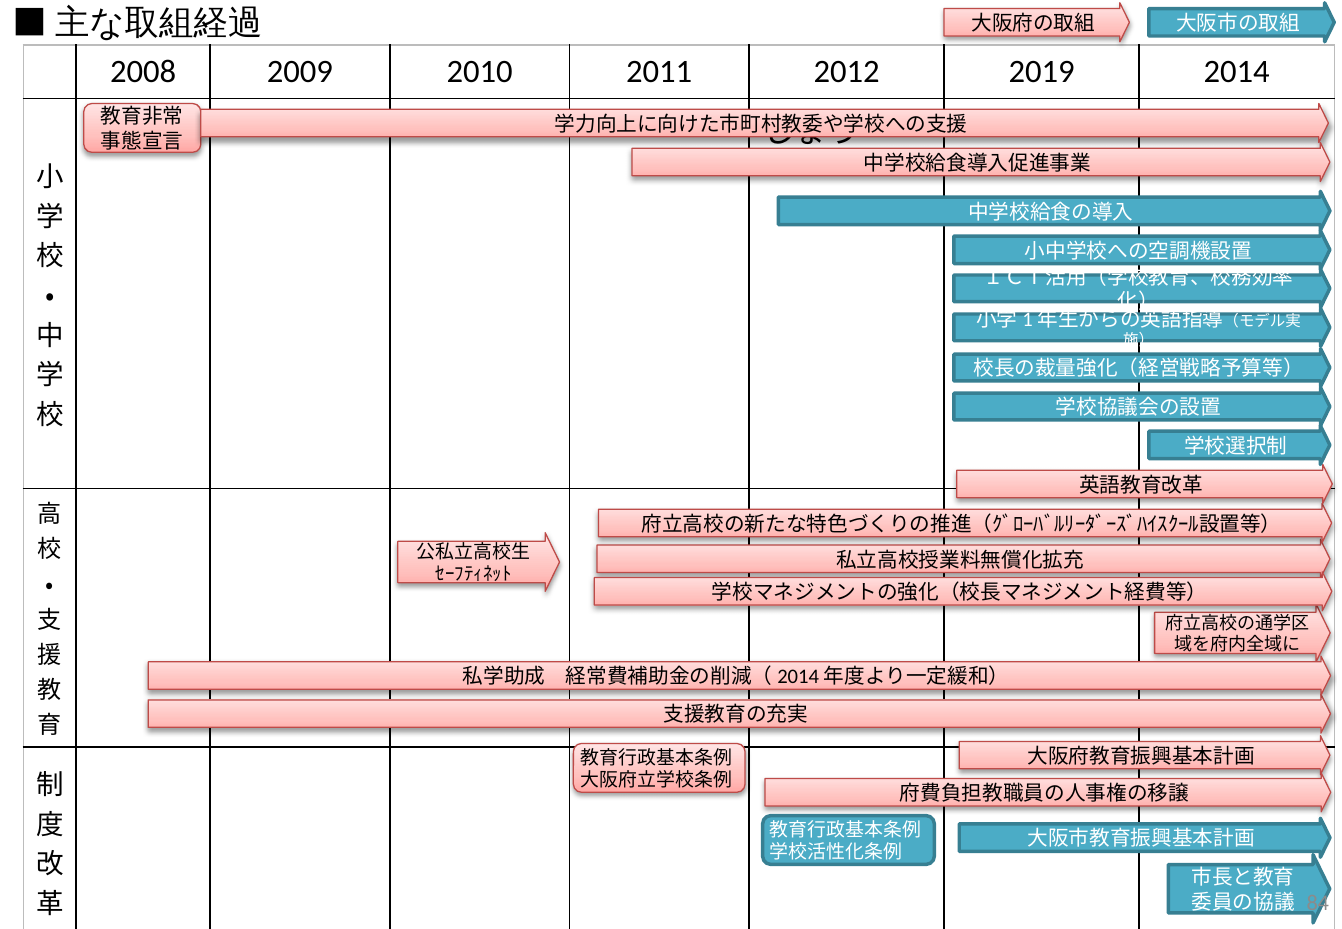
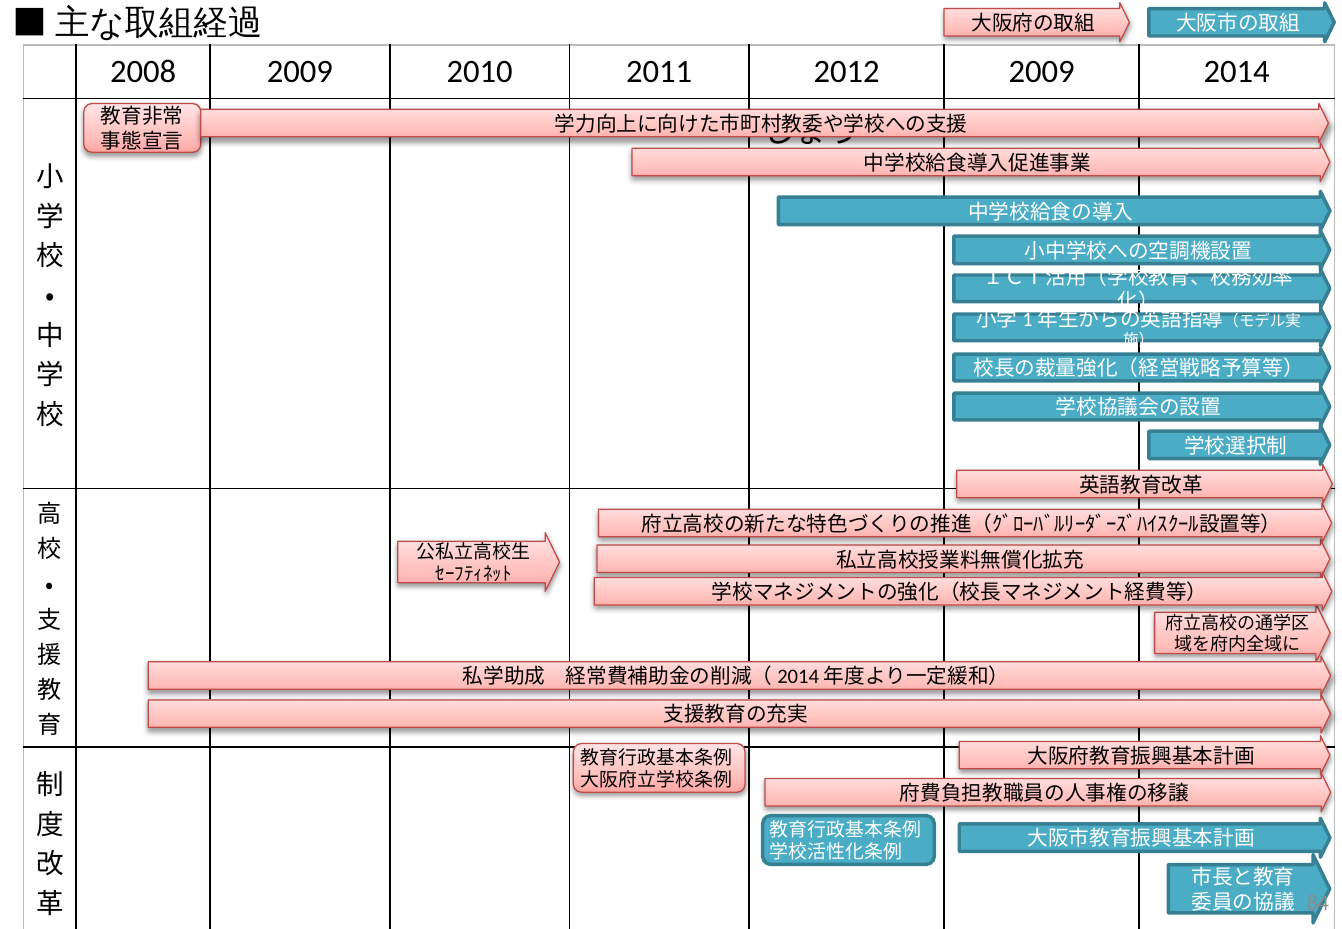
2012 2019: 2019 -> 2009
